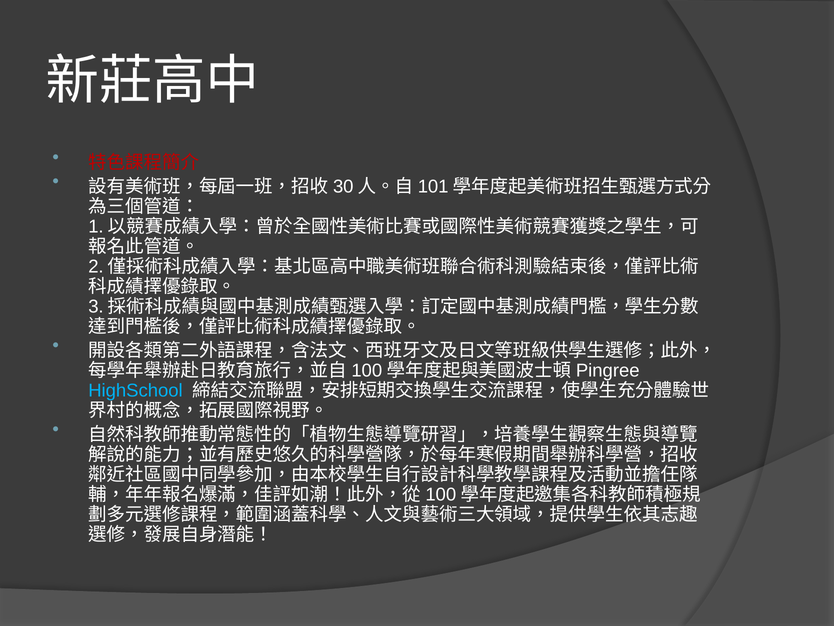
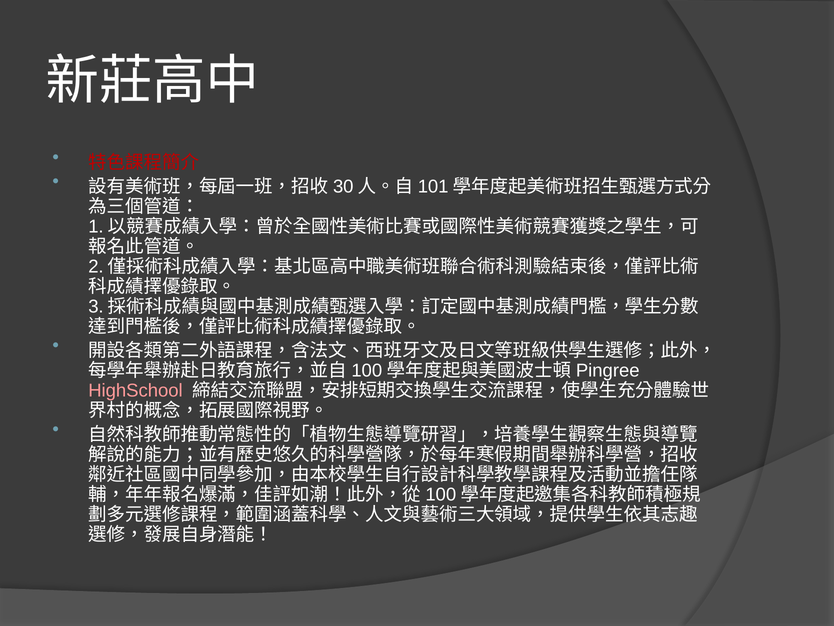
HighSchool colour: light blue -> pink
